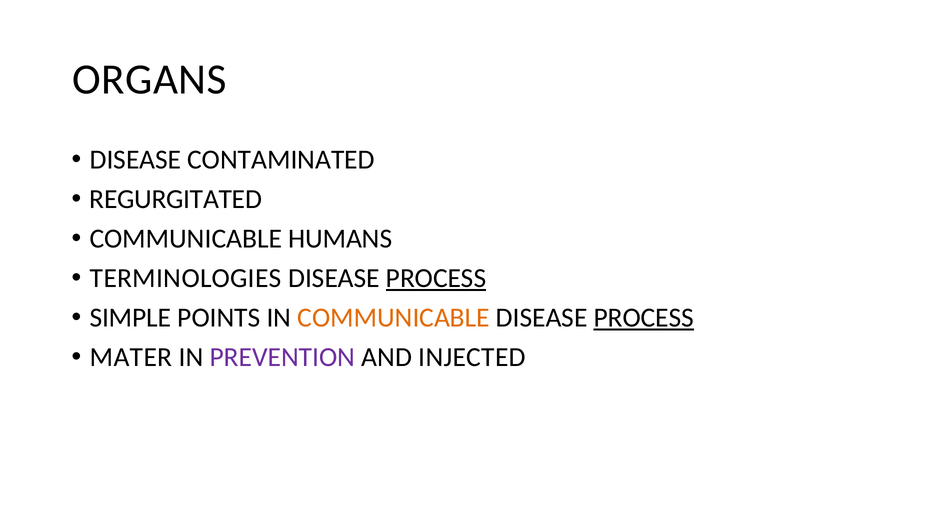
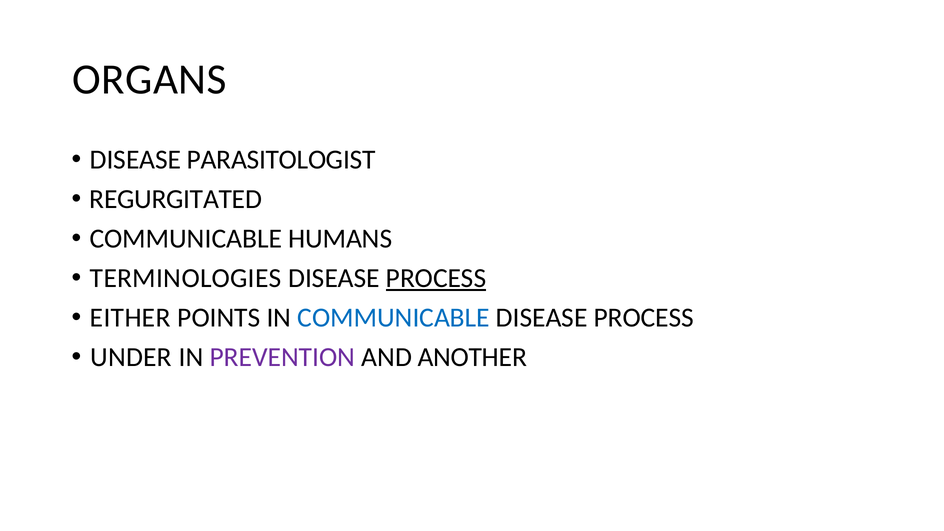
CONTAMINATED: CONTAMINATED -> PARASITOLOGIST
SIMPLE: SIMPLE -> EITHER
COMMUNICABLE at (394, 318) colour: orange -> blue
PROCESS at (644, 318) underline: present -> none
MATER: MATER -> UNDER
INJECTED: INJECTED -> ANOTHER
